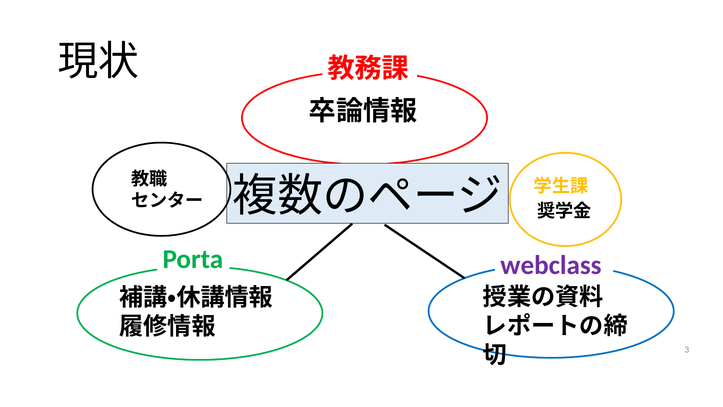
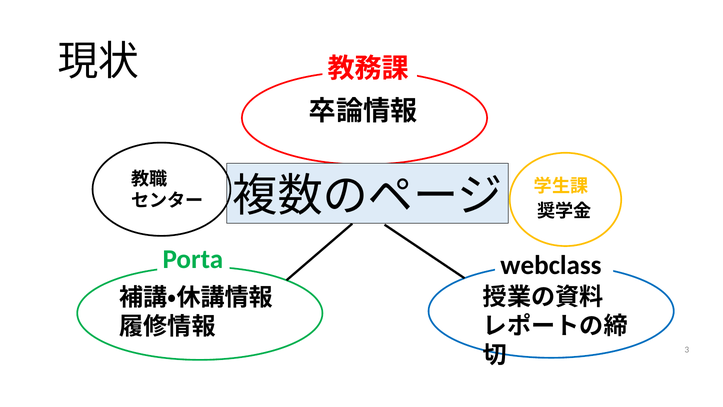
webclass colour: purple -> black
